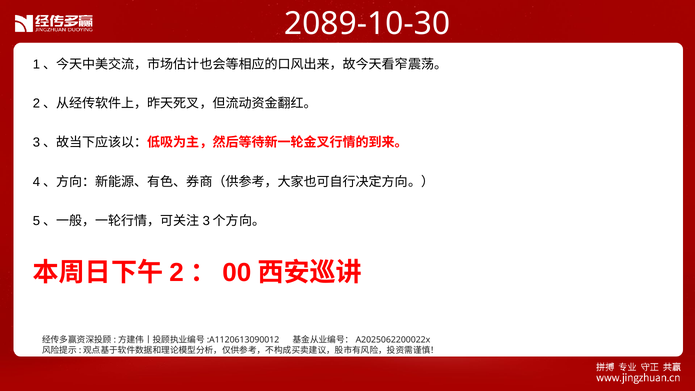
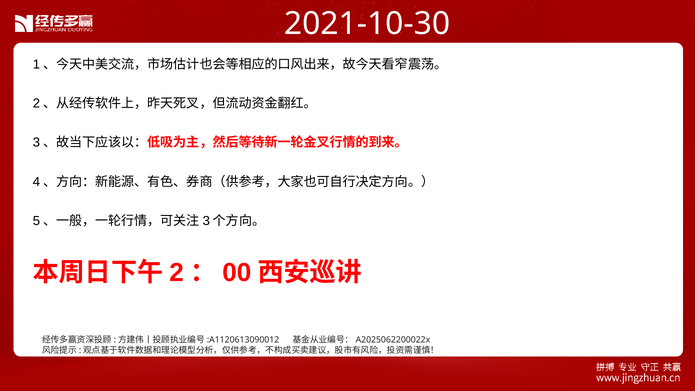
2089-10-30: 2089-10-30 -> 2021-10-30
